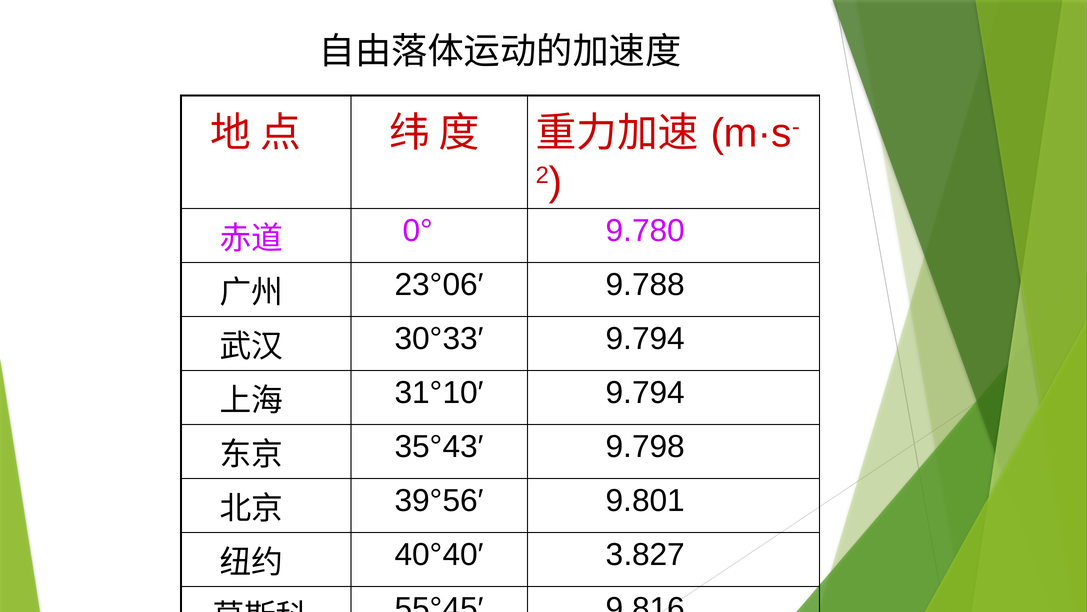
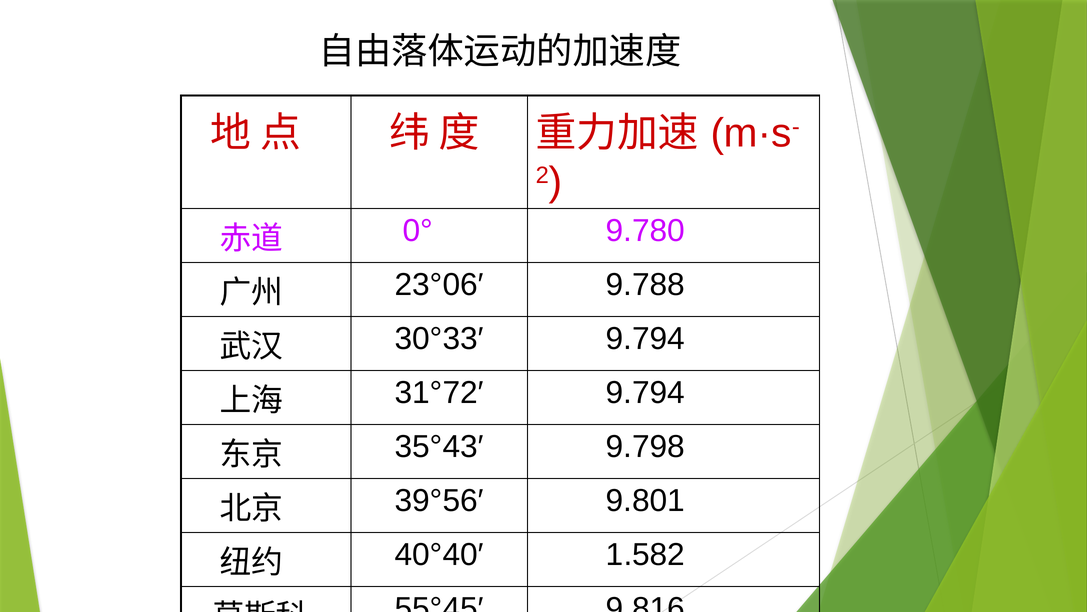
31°10′: 31°10′ -> 31°72′
3.827: 3.827 -> 1.582
